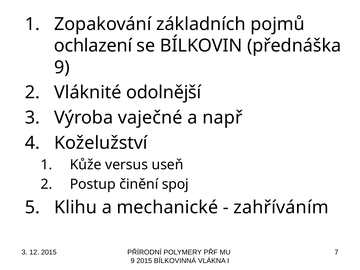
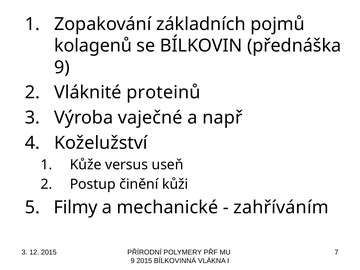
ochlazení: ochlazení -> kolagenů
odolnější: odolnější -> proteinů
spoj: spoj -> kůži
Klihu: Klihu -> Filmy
